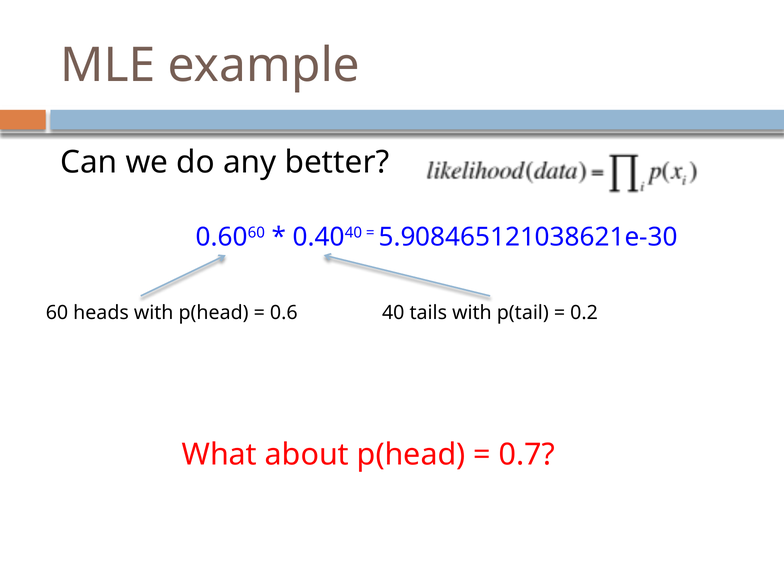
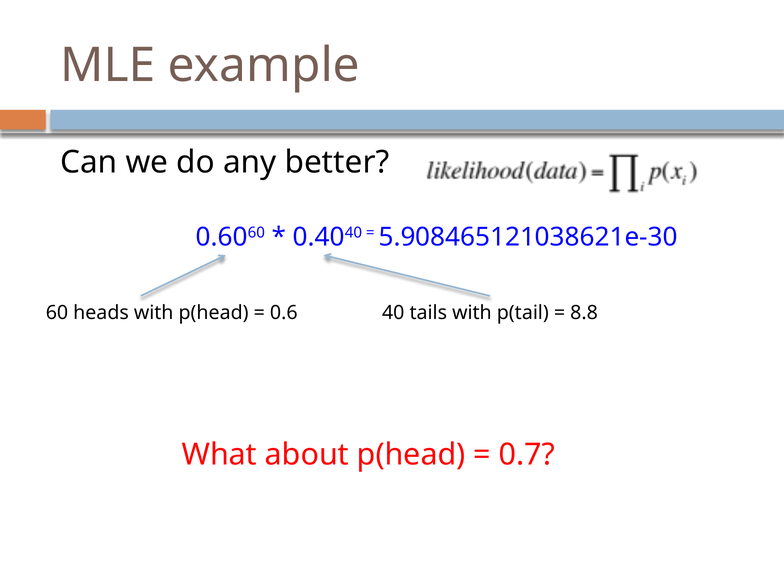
0.2: 0.2 -> 8.8
